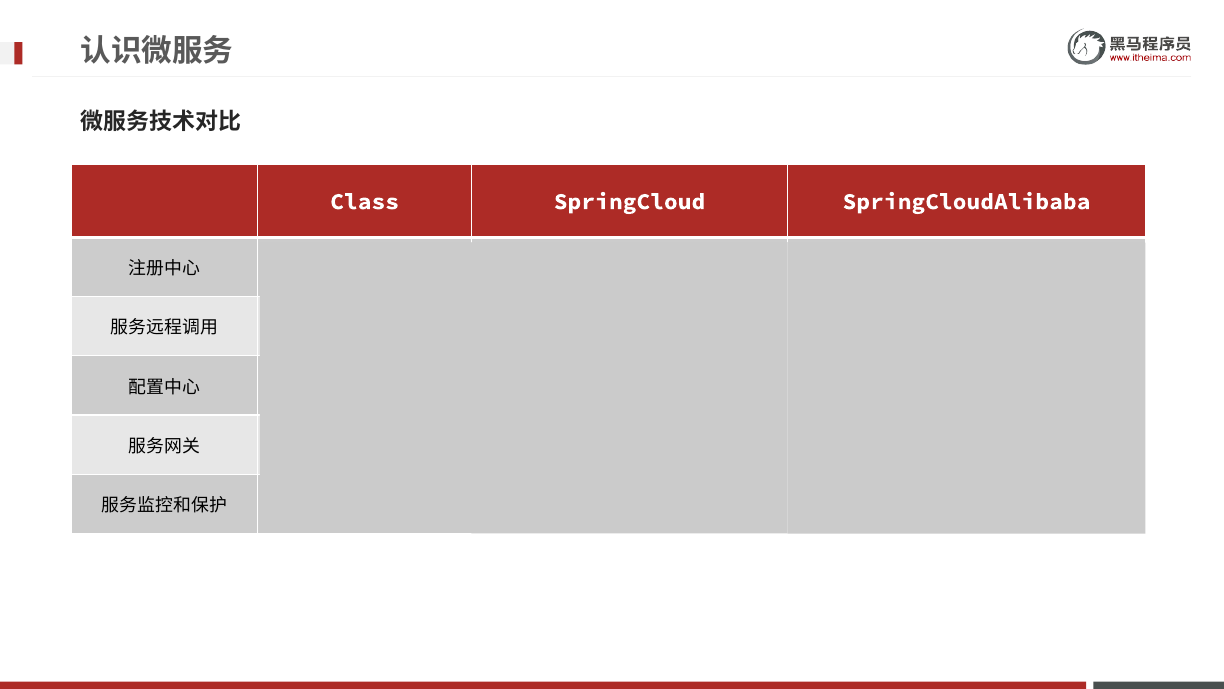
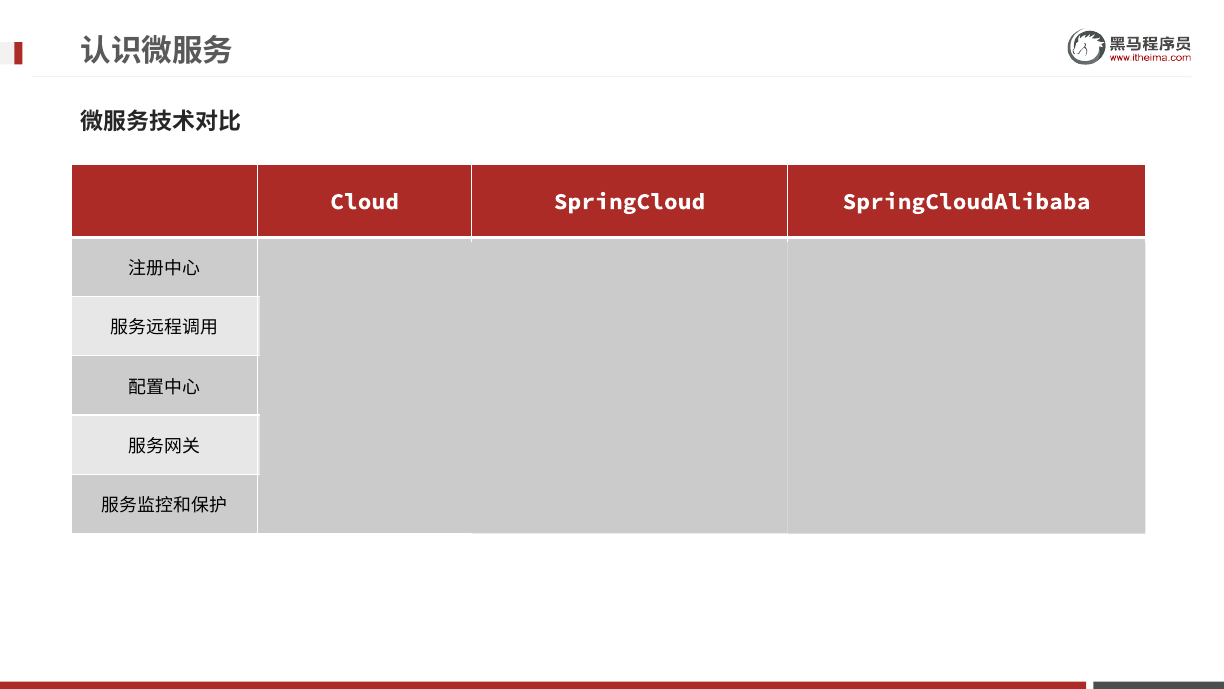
Class: Class -> Cloud
